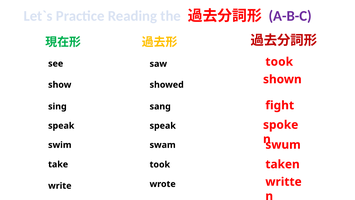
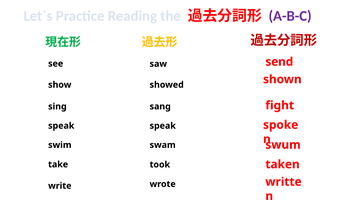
took at (279, 62): took -> send
